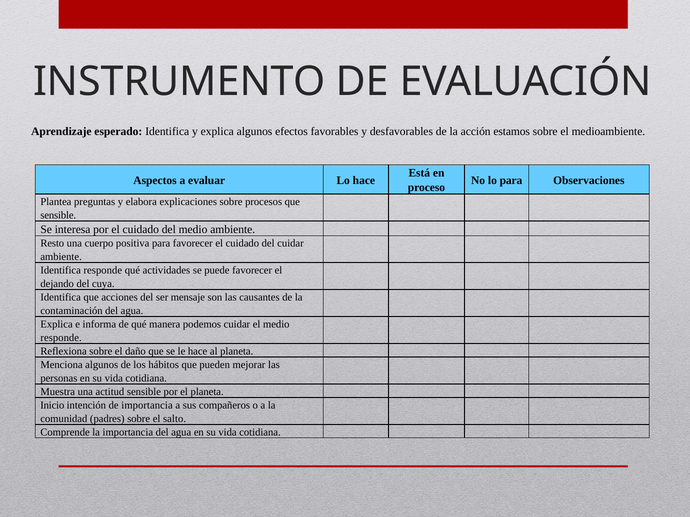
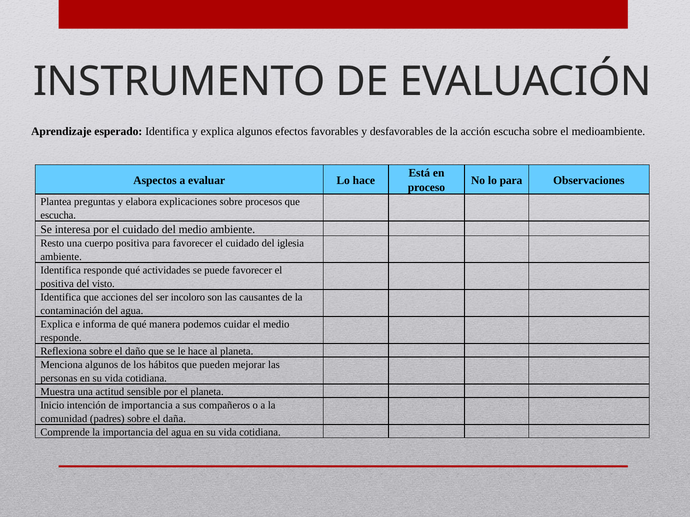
acción estamos: estamos -> escucha
sensible at (58, 215): sensible -> escucha
del cuidar: cuidar -> iglesia
dejando at (57, 284): dejando -> positiva
cuya: cuya -> visto
mensaje: mensaje -> incoloro
salto: salto -> daña
